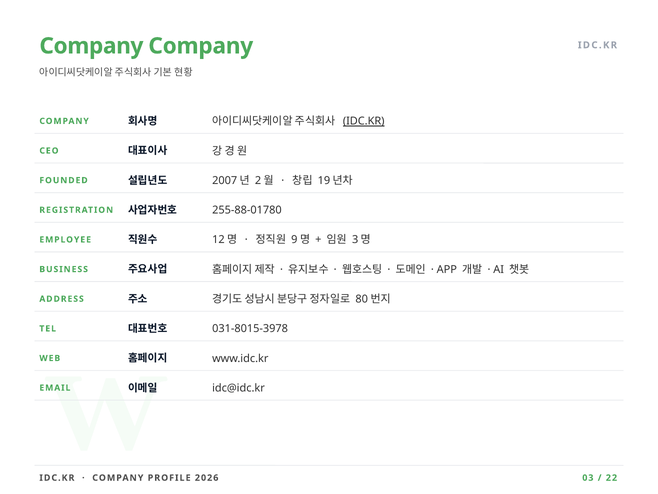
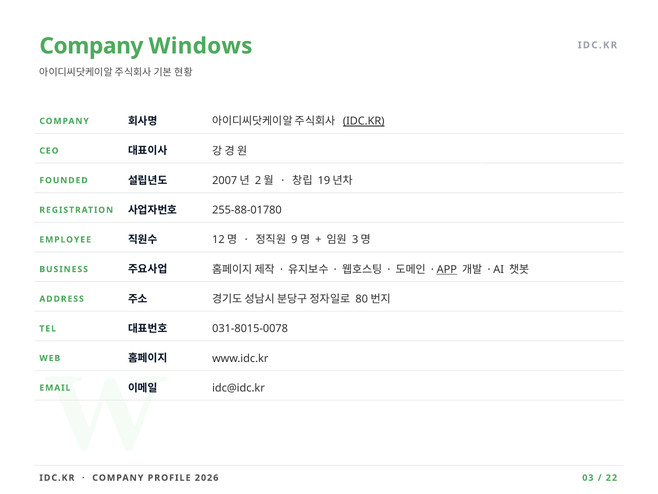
Company Company: Company -> Windows
APP underline: none -> present
031-8015-3978: 031-8015-3978 -> 031-8015-0078
